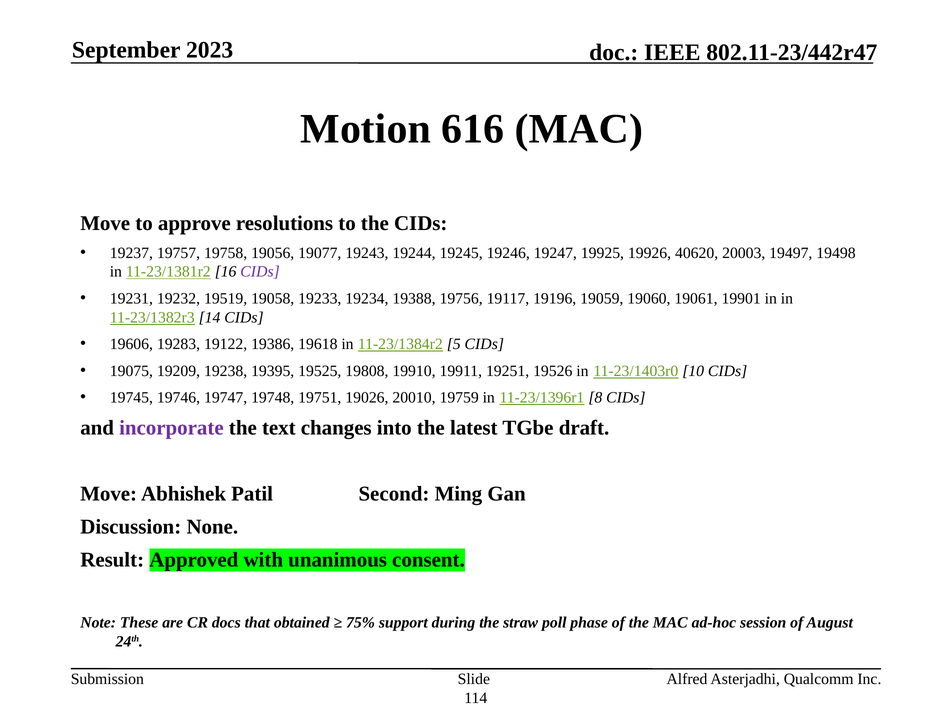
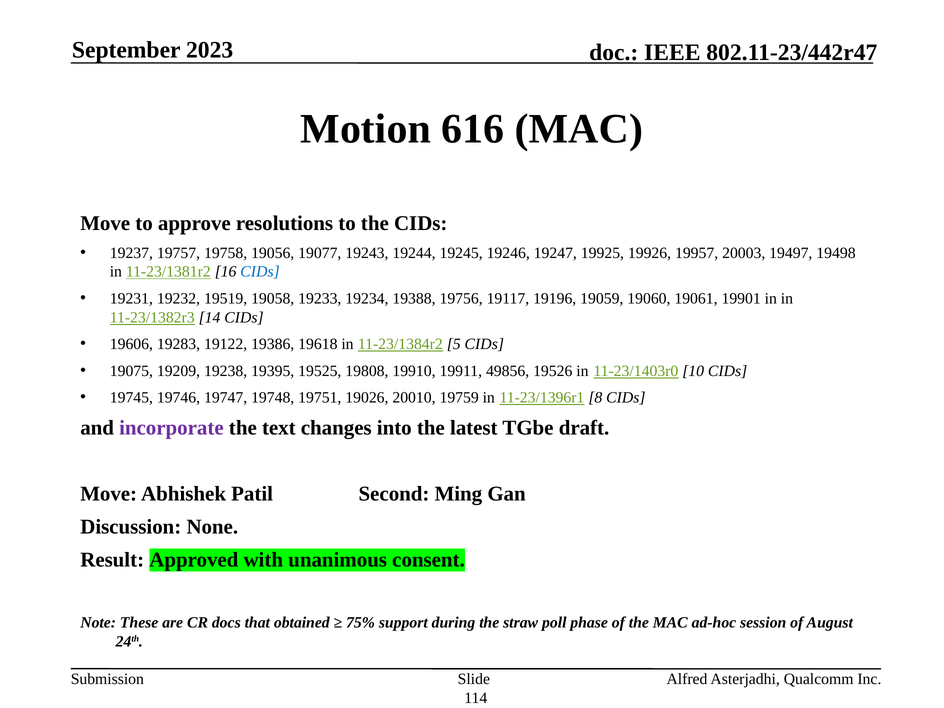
40620: 40620 -> 19957
CIDs at (260, 272) colour: purple -> blue
19251: 19251 -> 49856
